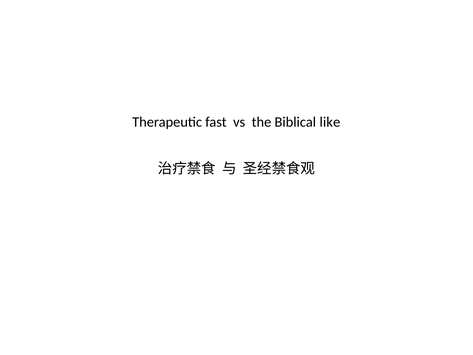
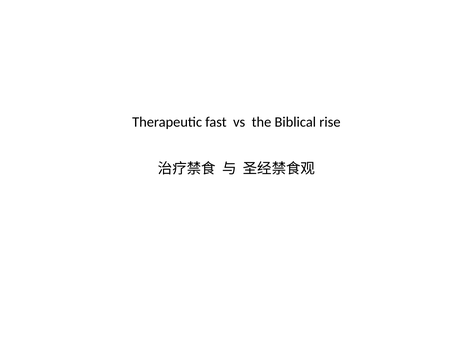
like: like -> rise
